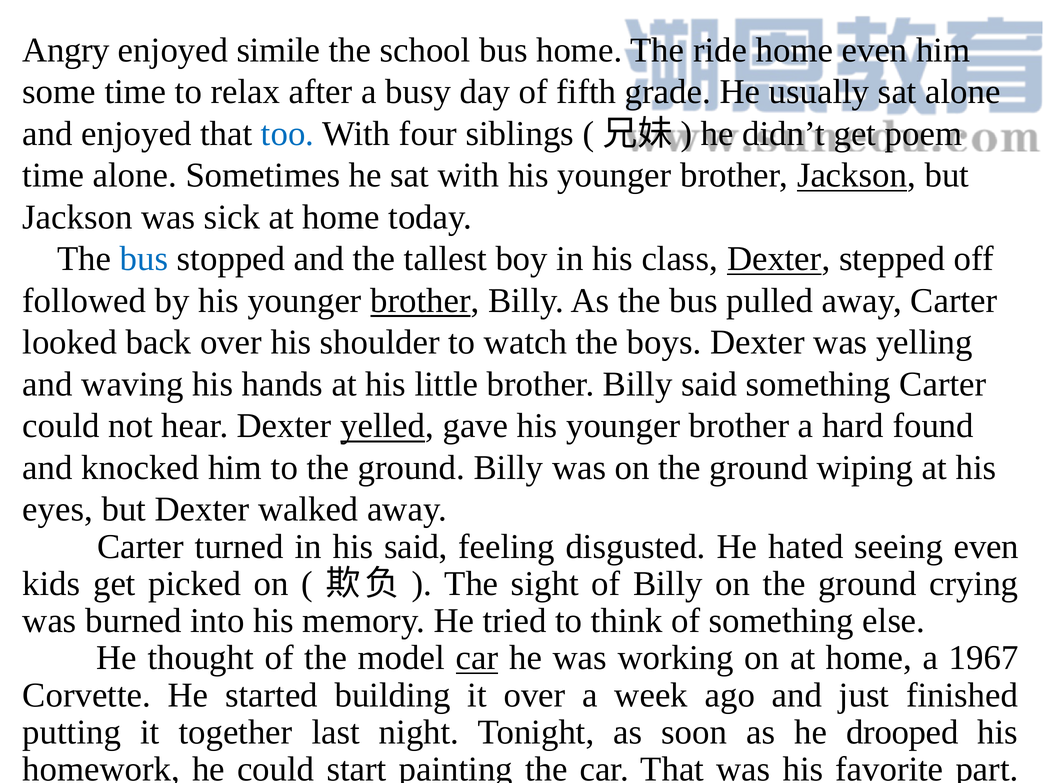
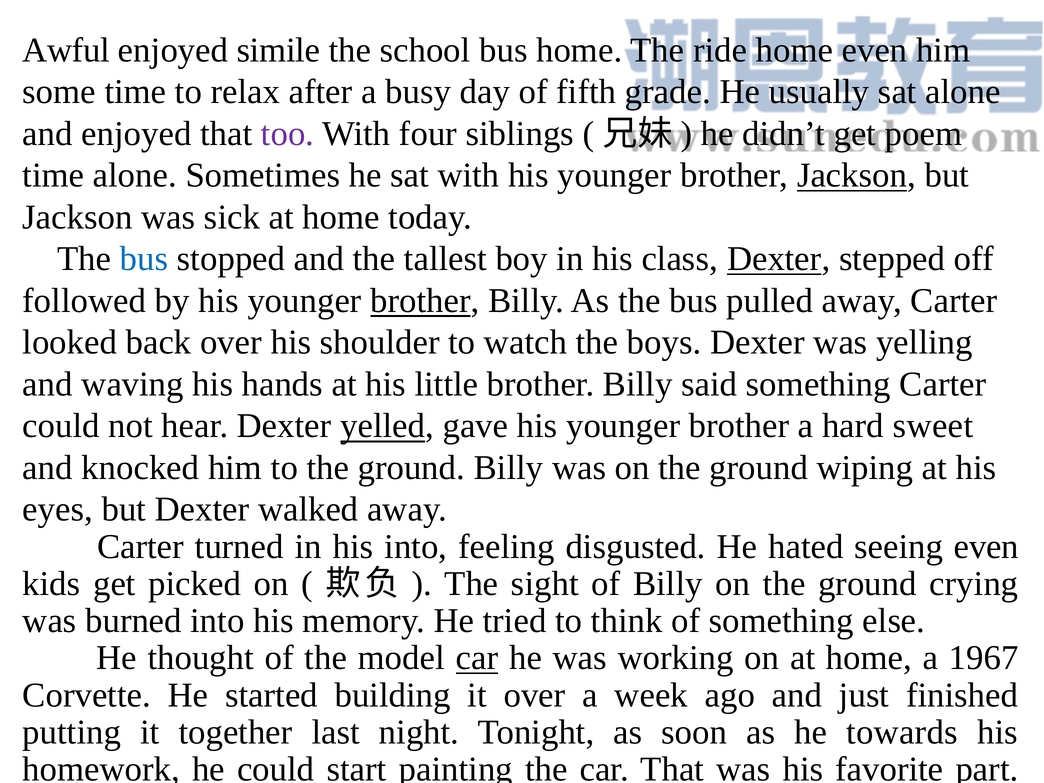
Angry: Angry -> Awful
too colour: blue -> purple
found: found -> sweet
his said: said -> into
drooped: drooped -> towards
